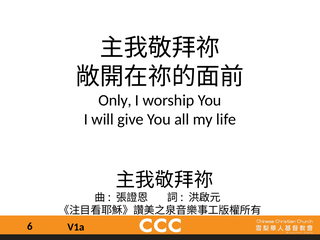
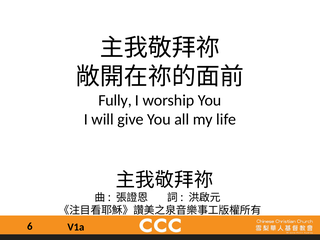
Only: Only -> Fully
